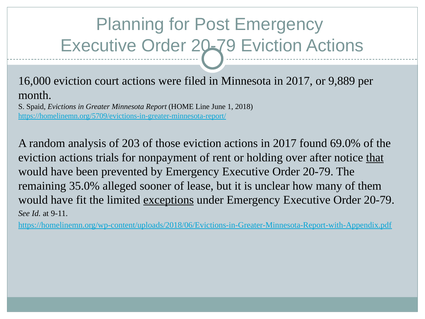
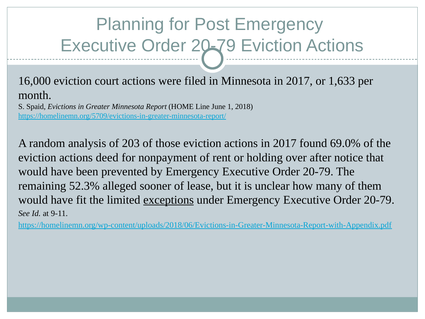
9,889: 9,889 -> 1,633
trials: trials -> deed
that underline: present -> none
35.0%: 35.0% -> 52.3%
